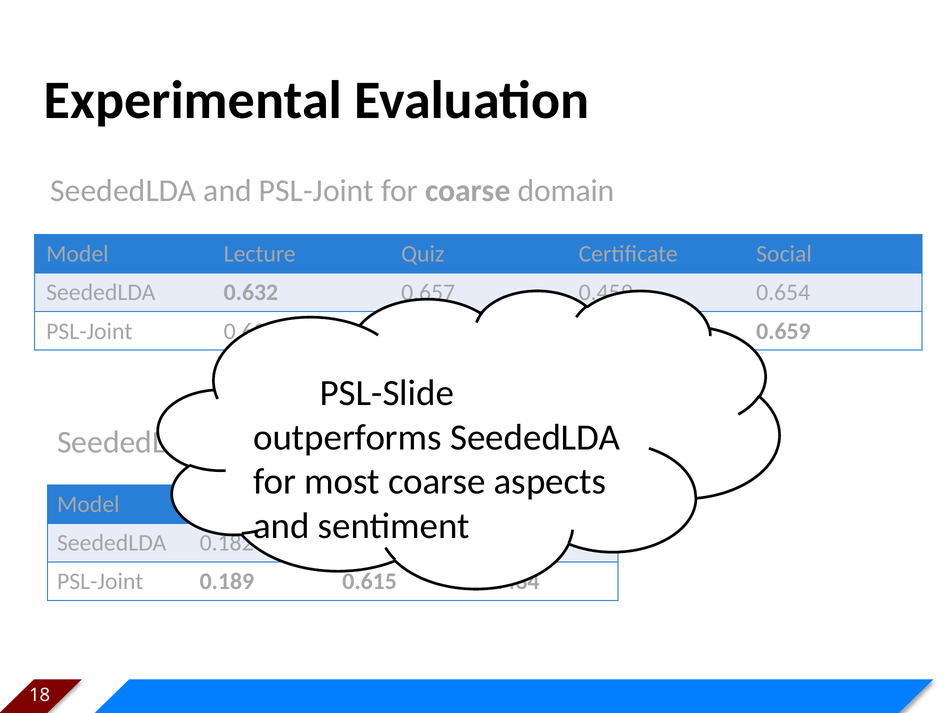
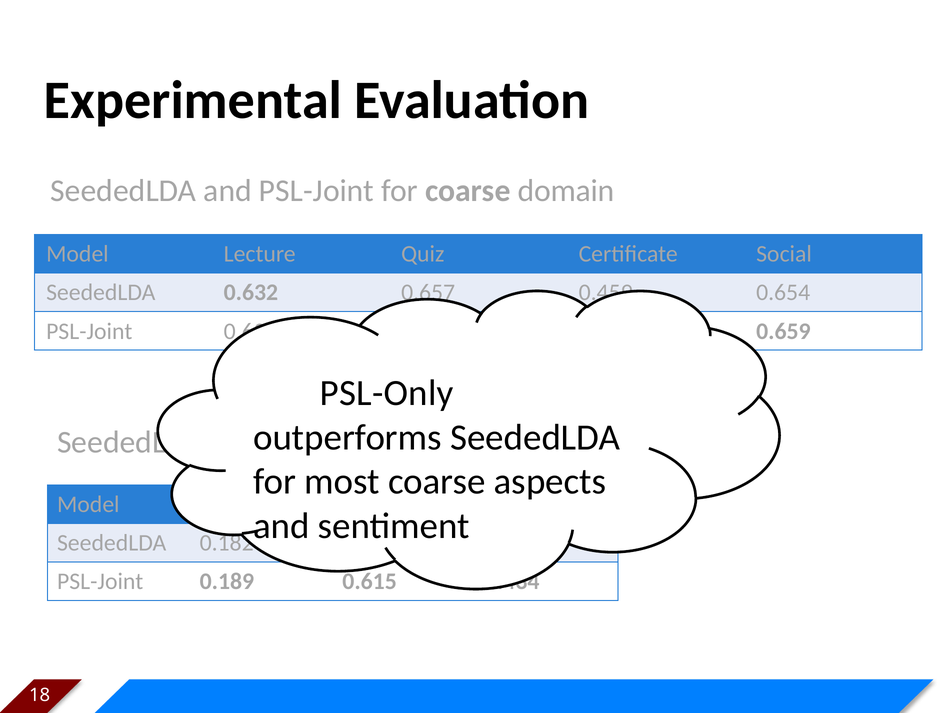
PSL-Slide: PSL-Slide -> PSL-Only
